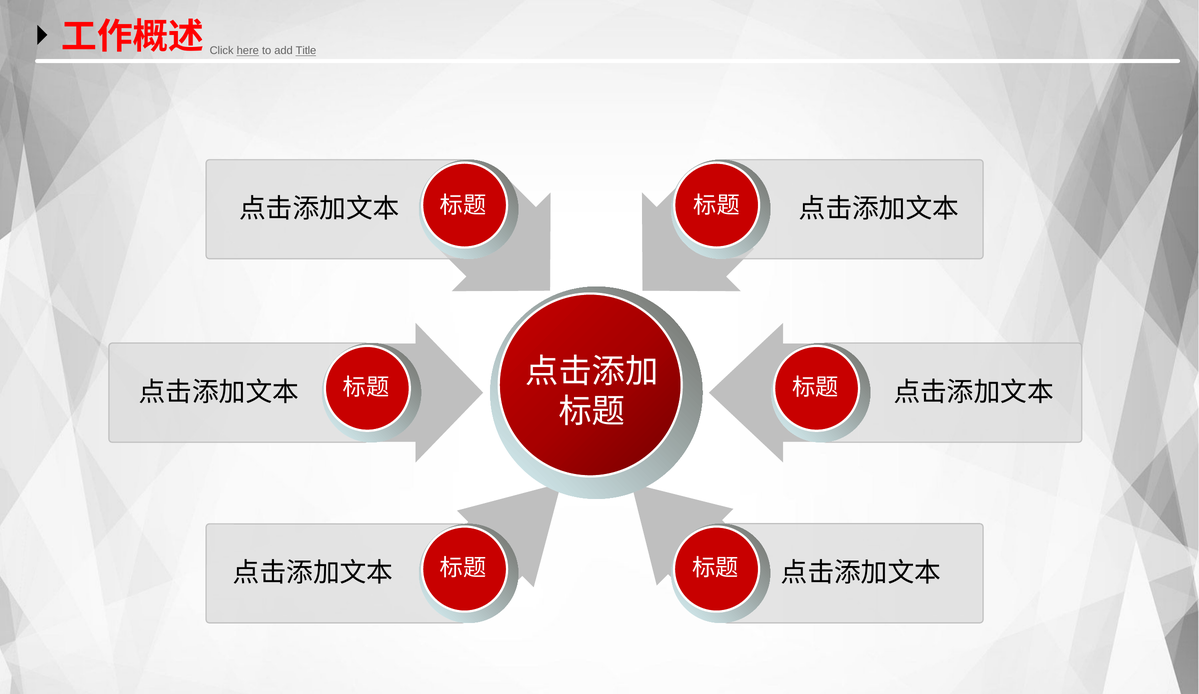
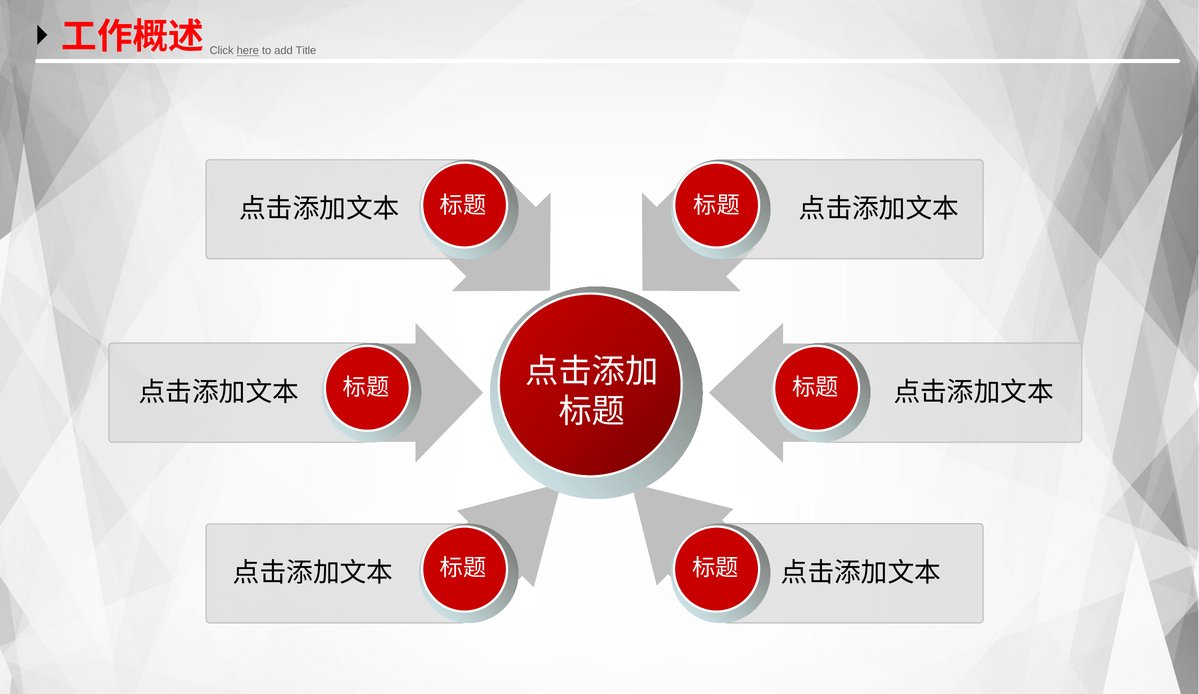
Title underline: present -> none
